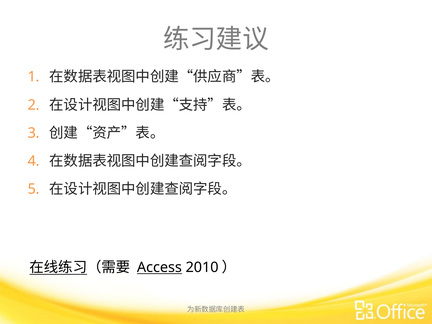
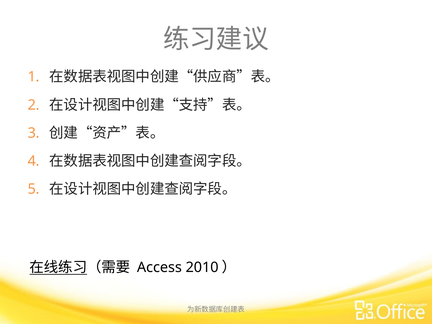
Access underline: present -> none
